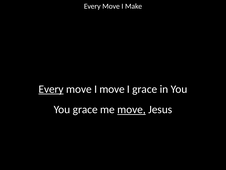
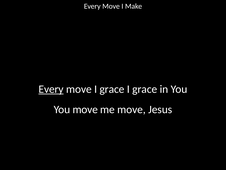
move I move: move -> grace
You grace: grace -> move
move at (132, 109) underline: present -> none
